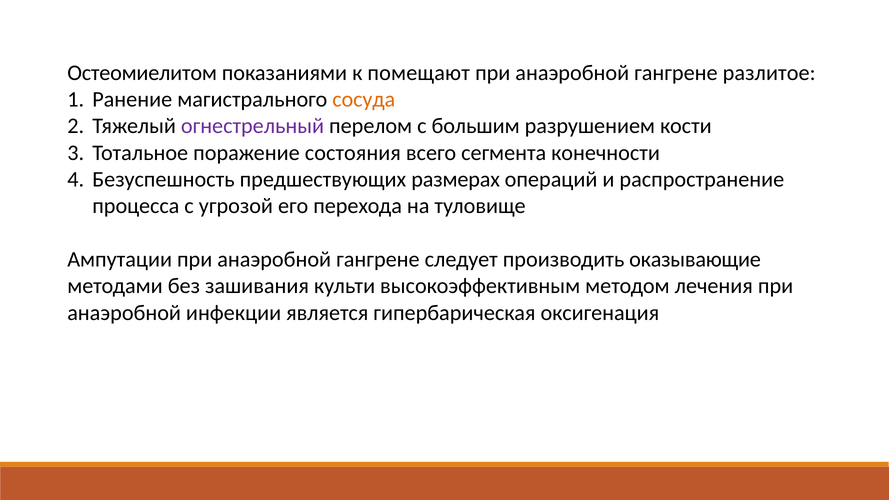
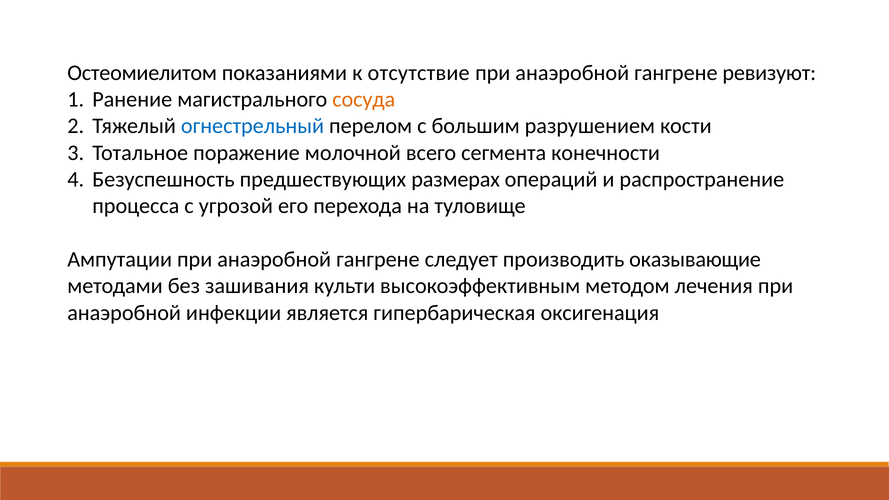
помещают: помещают -> отсутствие
разлитое: разлитое -> ревизуют
огнестрельный colour: purple -> blue
состояния: состояния -> молочной
